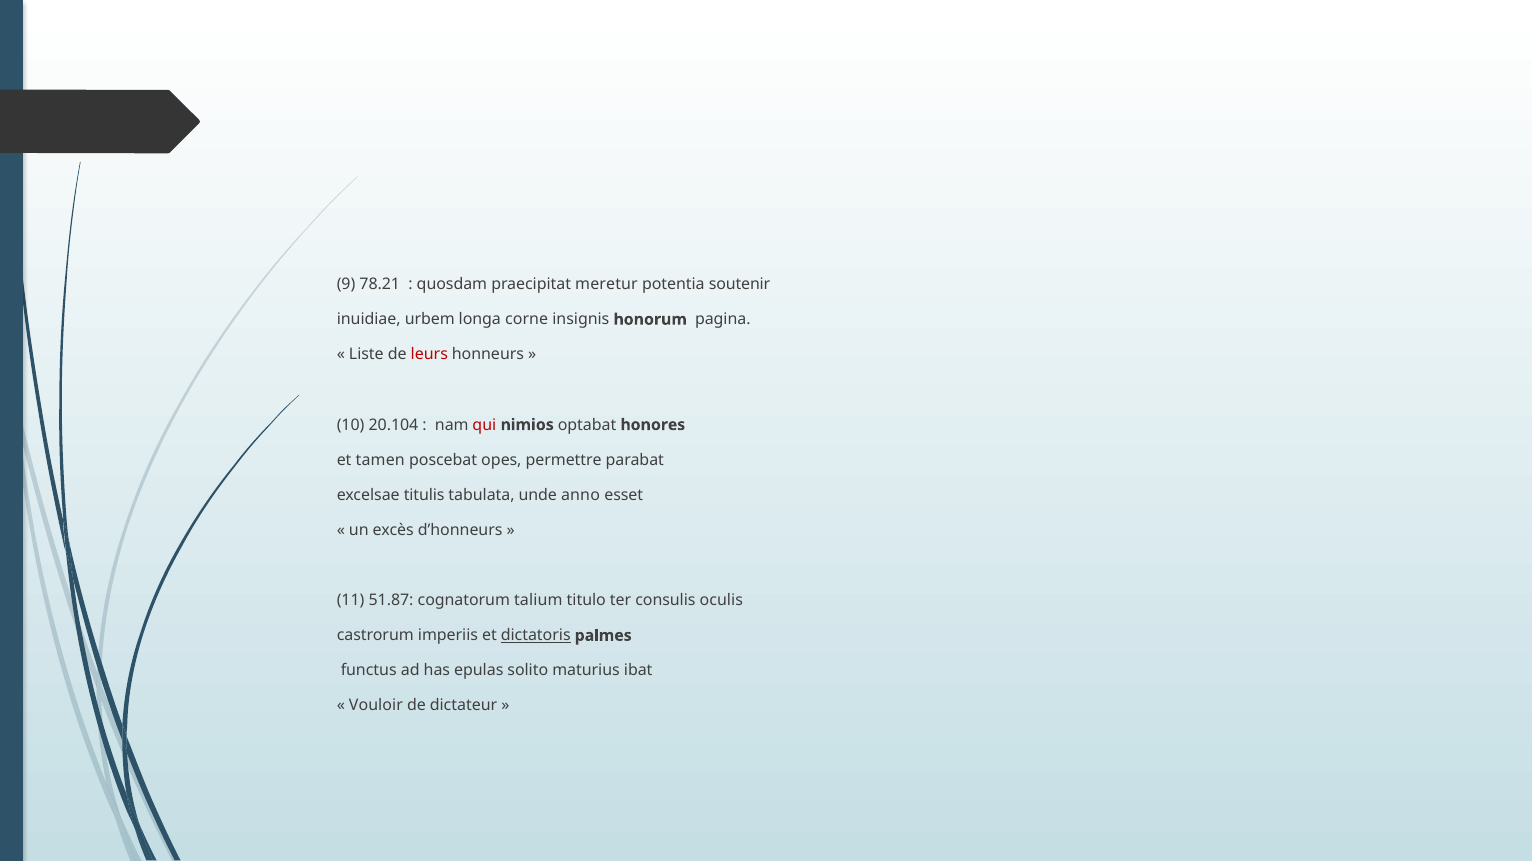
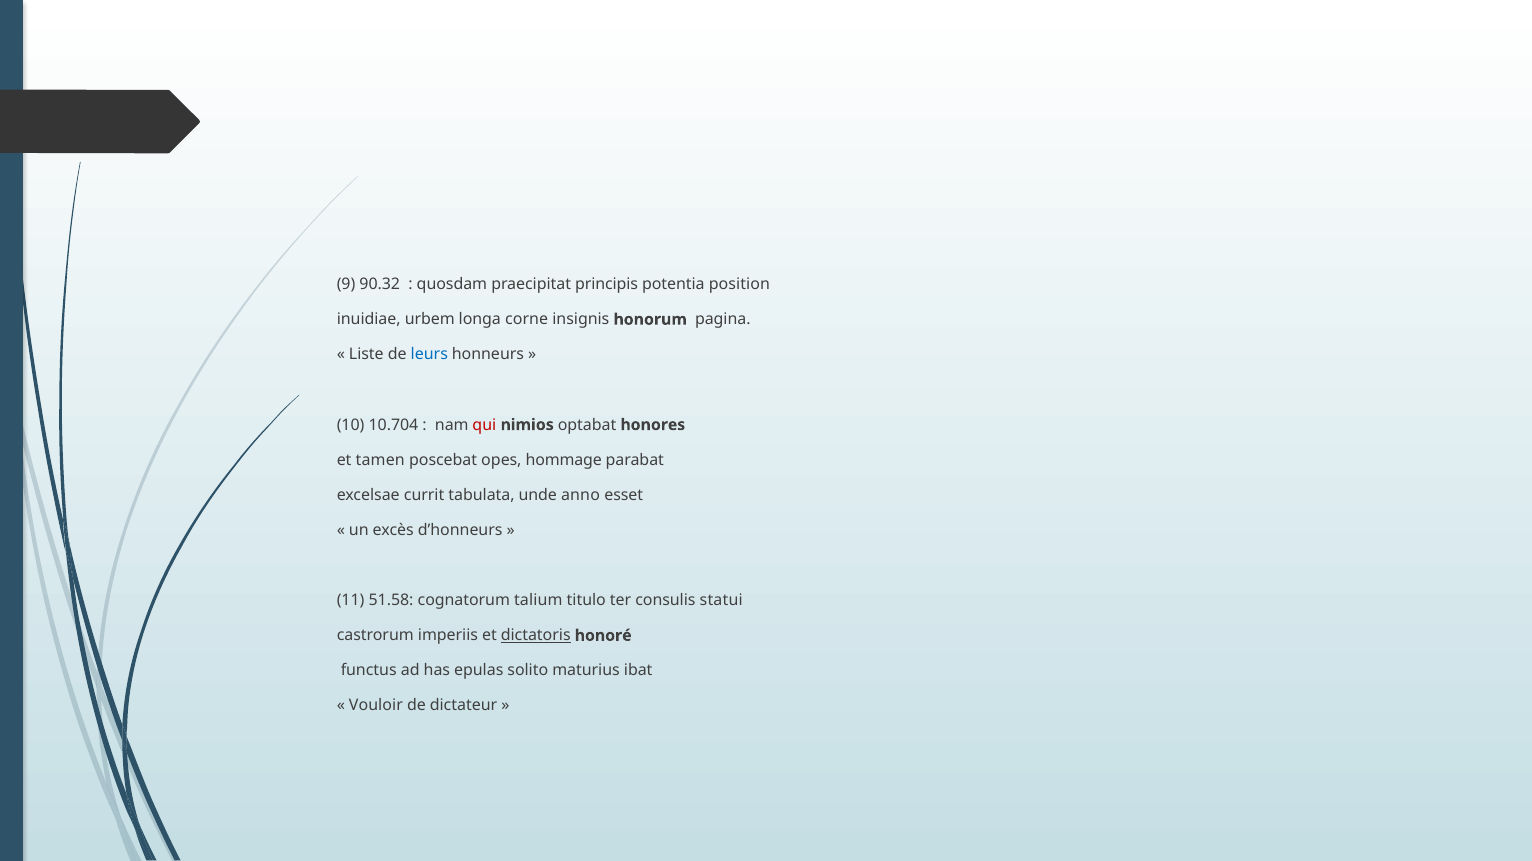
78.21: 78.21 -> 90.32
meretur: meretur -> principis
soutenir: soutenir -> position
leurs colour: red -> blue
20.104: 20.104 -> 10.704
permettre: permettre -> hommage
titulis: titulis -> currit
51.87: 51.87 -> 51.58
oculis: oculis -> statui
palmes: palmes -> honoré
